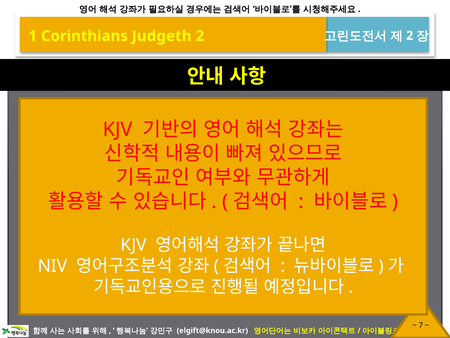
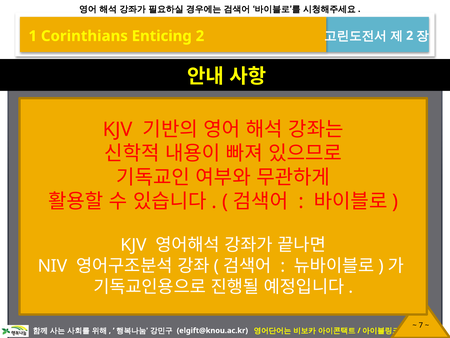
Judgeth: Judgeth -> Enticing
